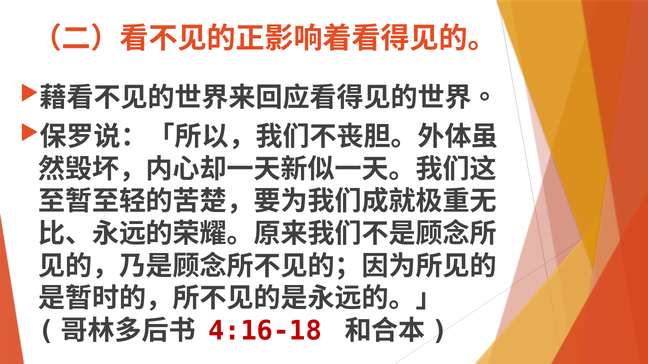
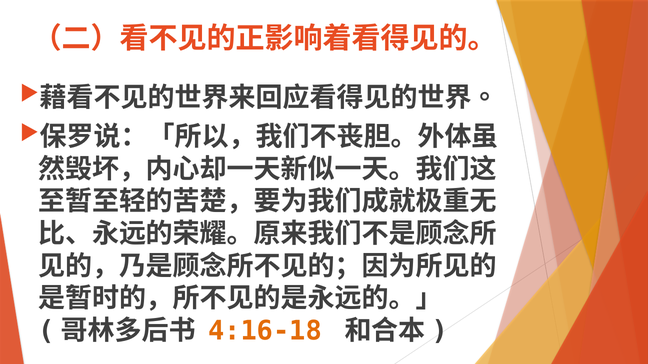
4:16-18 colour: red -> orange
